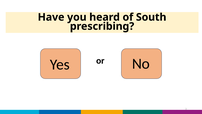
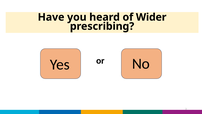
South: South -> Wider
